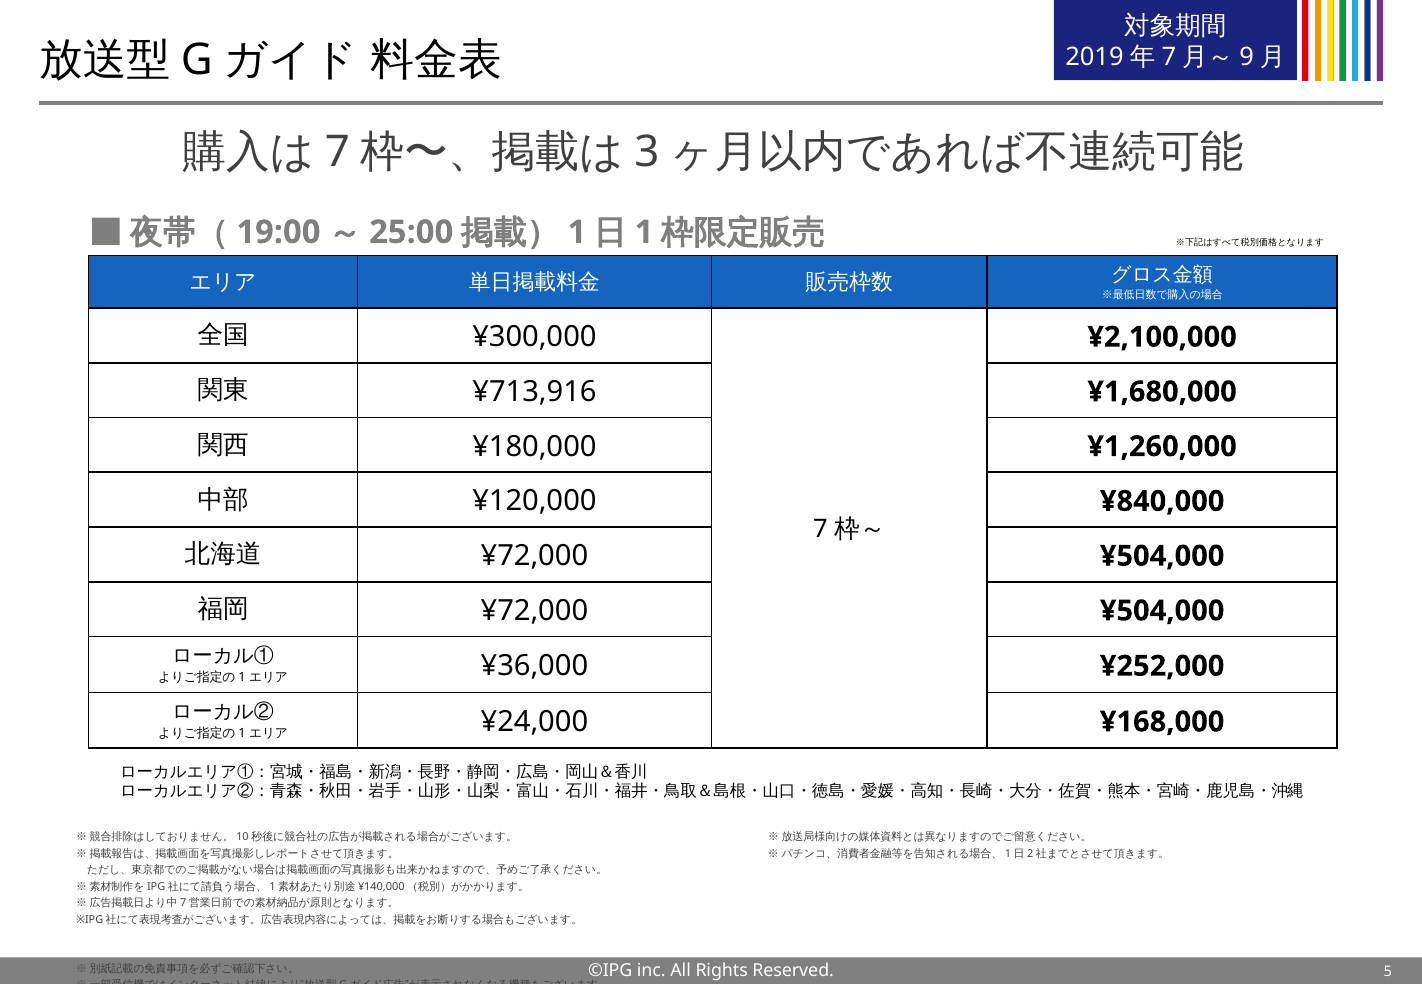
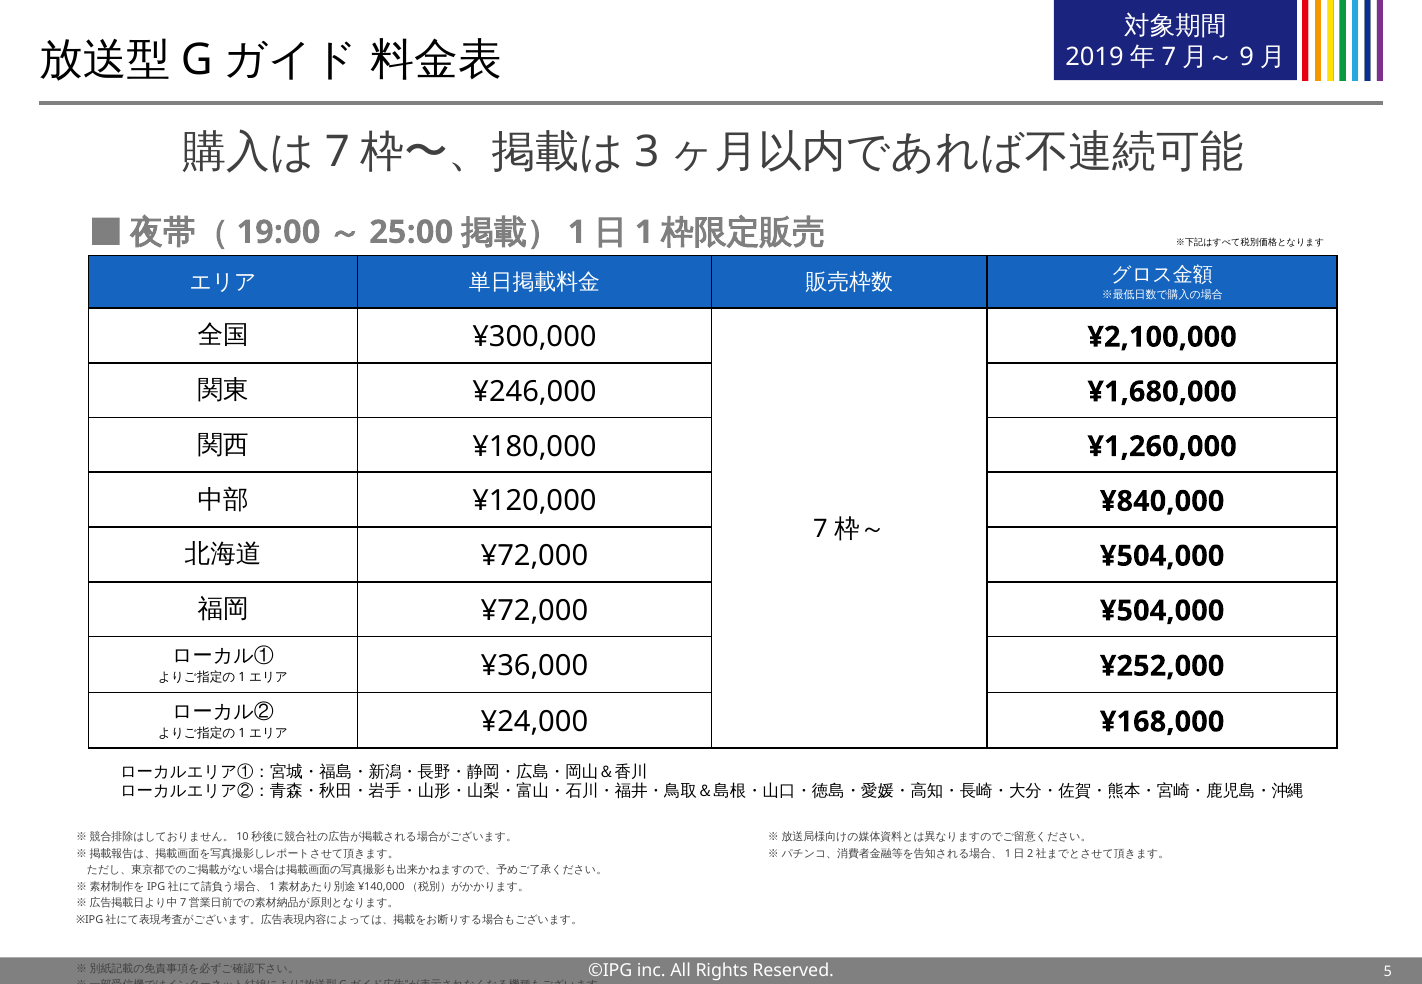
¥713,916: ¥713,916 -> ¥246,000
